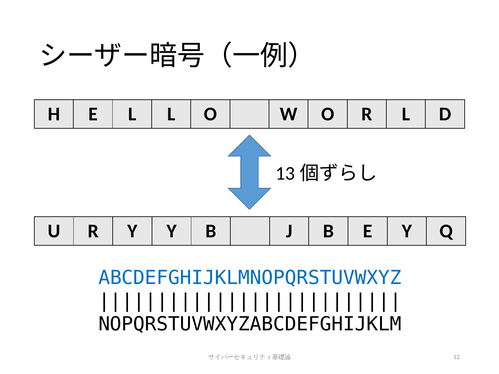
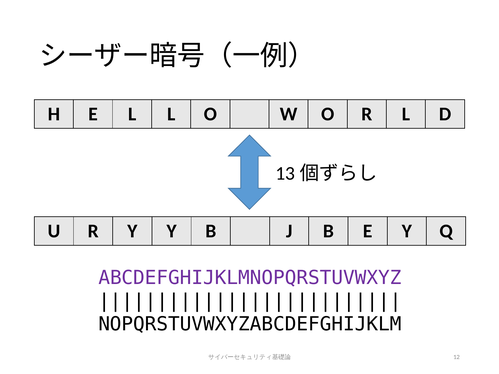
ABCDEFGHIJKLMNOPQRSTUVWXYZ colour: blue -> purple
